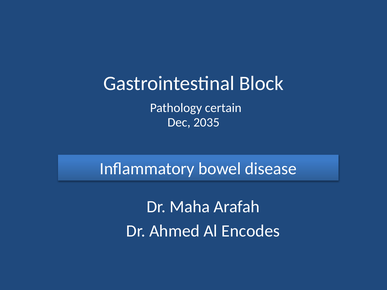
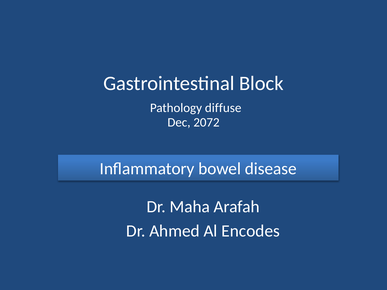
certain: certain -> diffuse
2035: 2035 -> 2072
